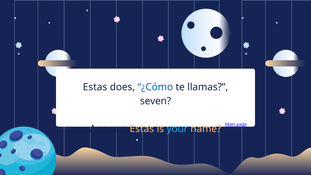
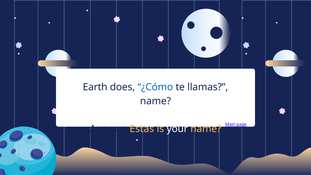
Estas at (95, 87): Estas -> Earth
seven at (156, 101): seven -> name
your colour: light blue -> white
